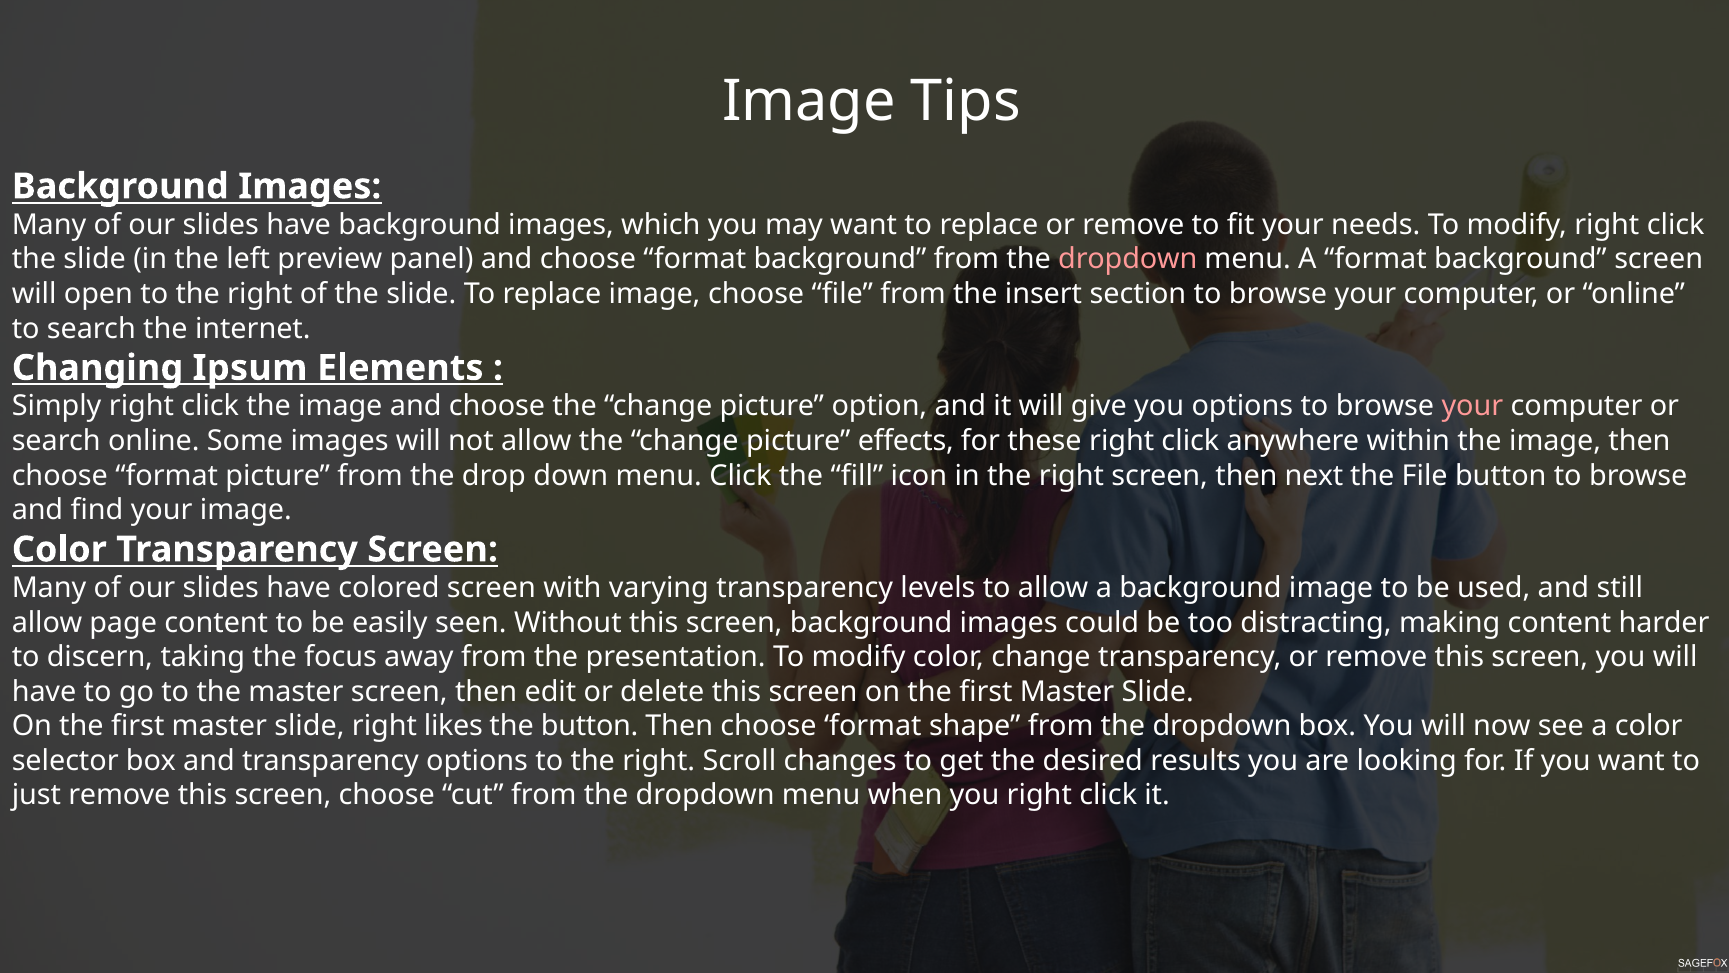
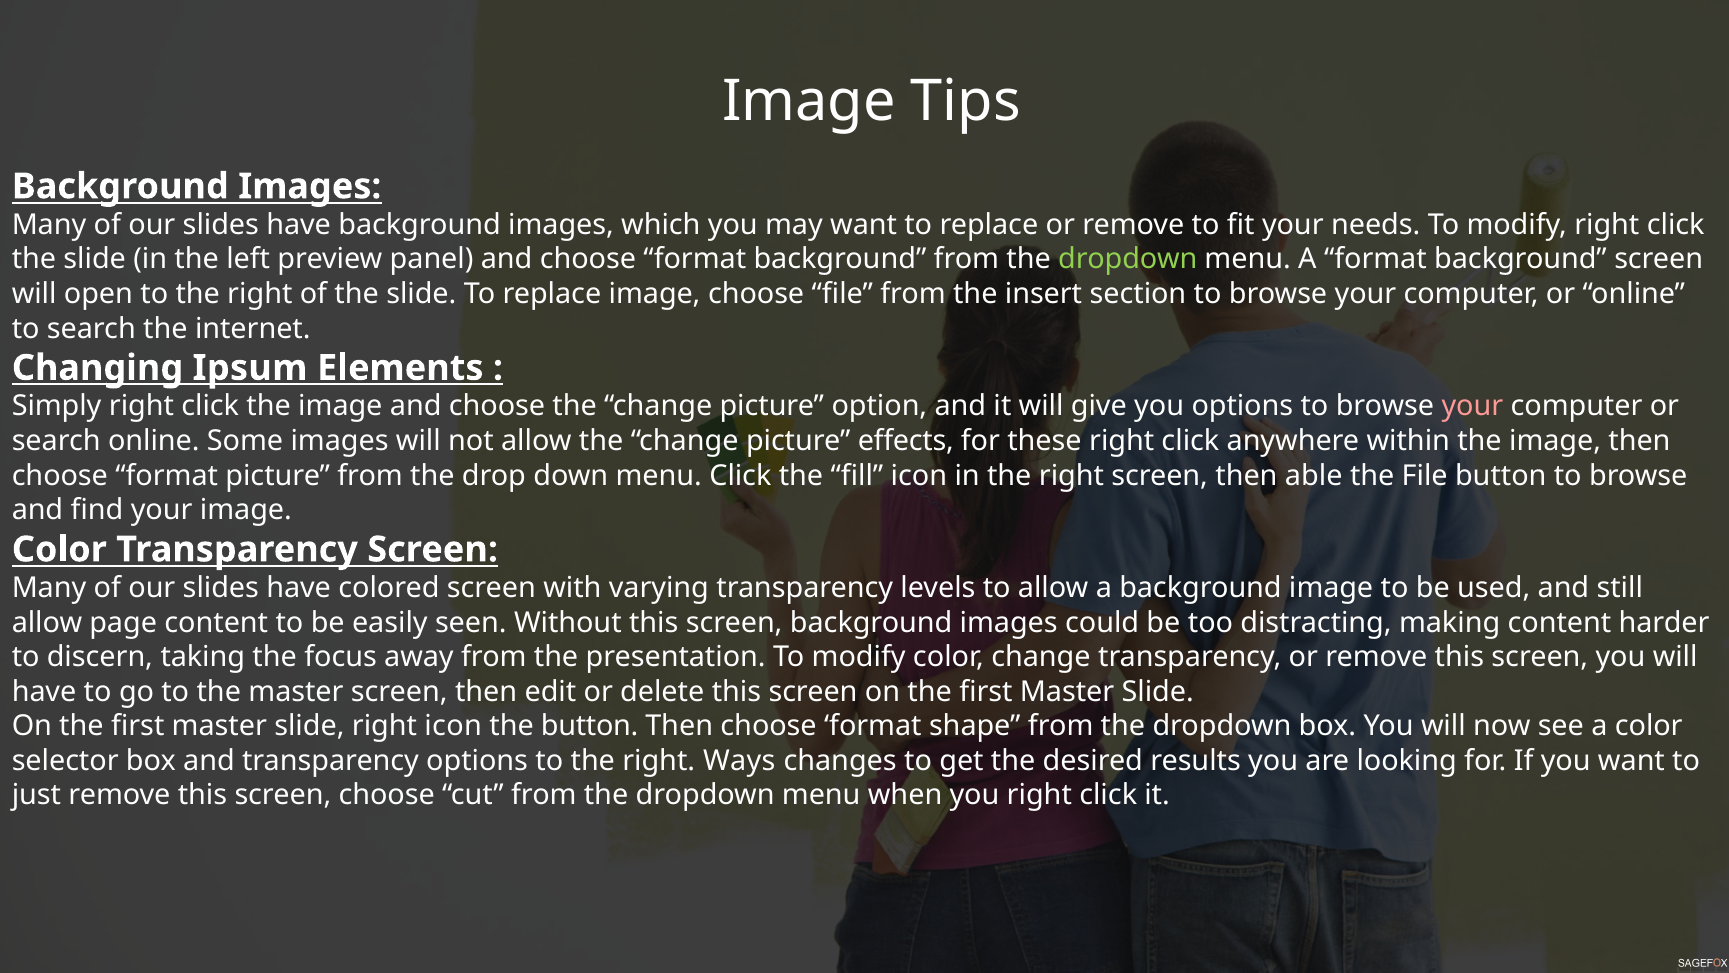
dropdown at (1128, 259) colour: pink -> light green
next: next -> able
right likes: likes -> icon
Scroll: Scroll -> Ways
